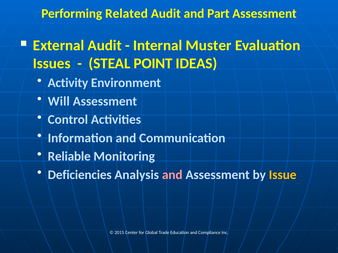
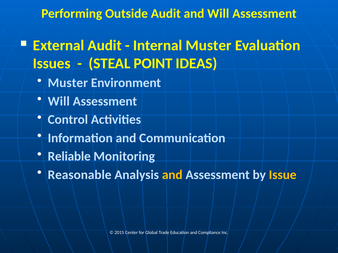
Related: Related -> Outside
and Part: Part -> Will
Activity at (68, 83): Activity -> Muster
Deficiencies: Deficiencies -> Reasonable
and at (172, 175) colour: pink -> yellow
